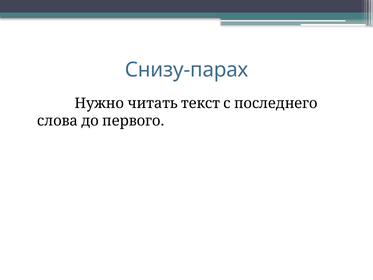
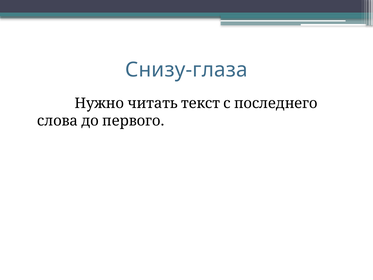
Снизу-парах: Снизу-парах -> Снизу-глаза
